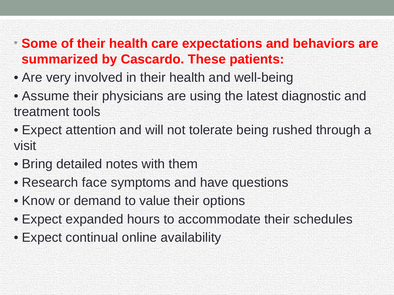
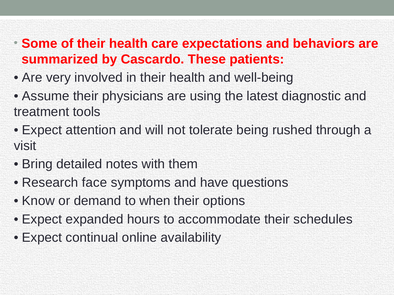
value: value -> when
